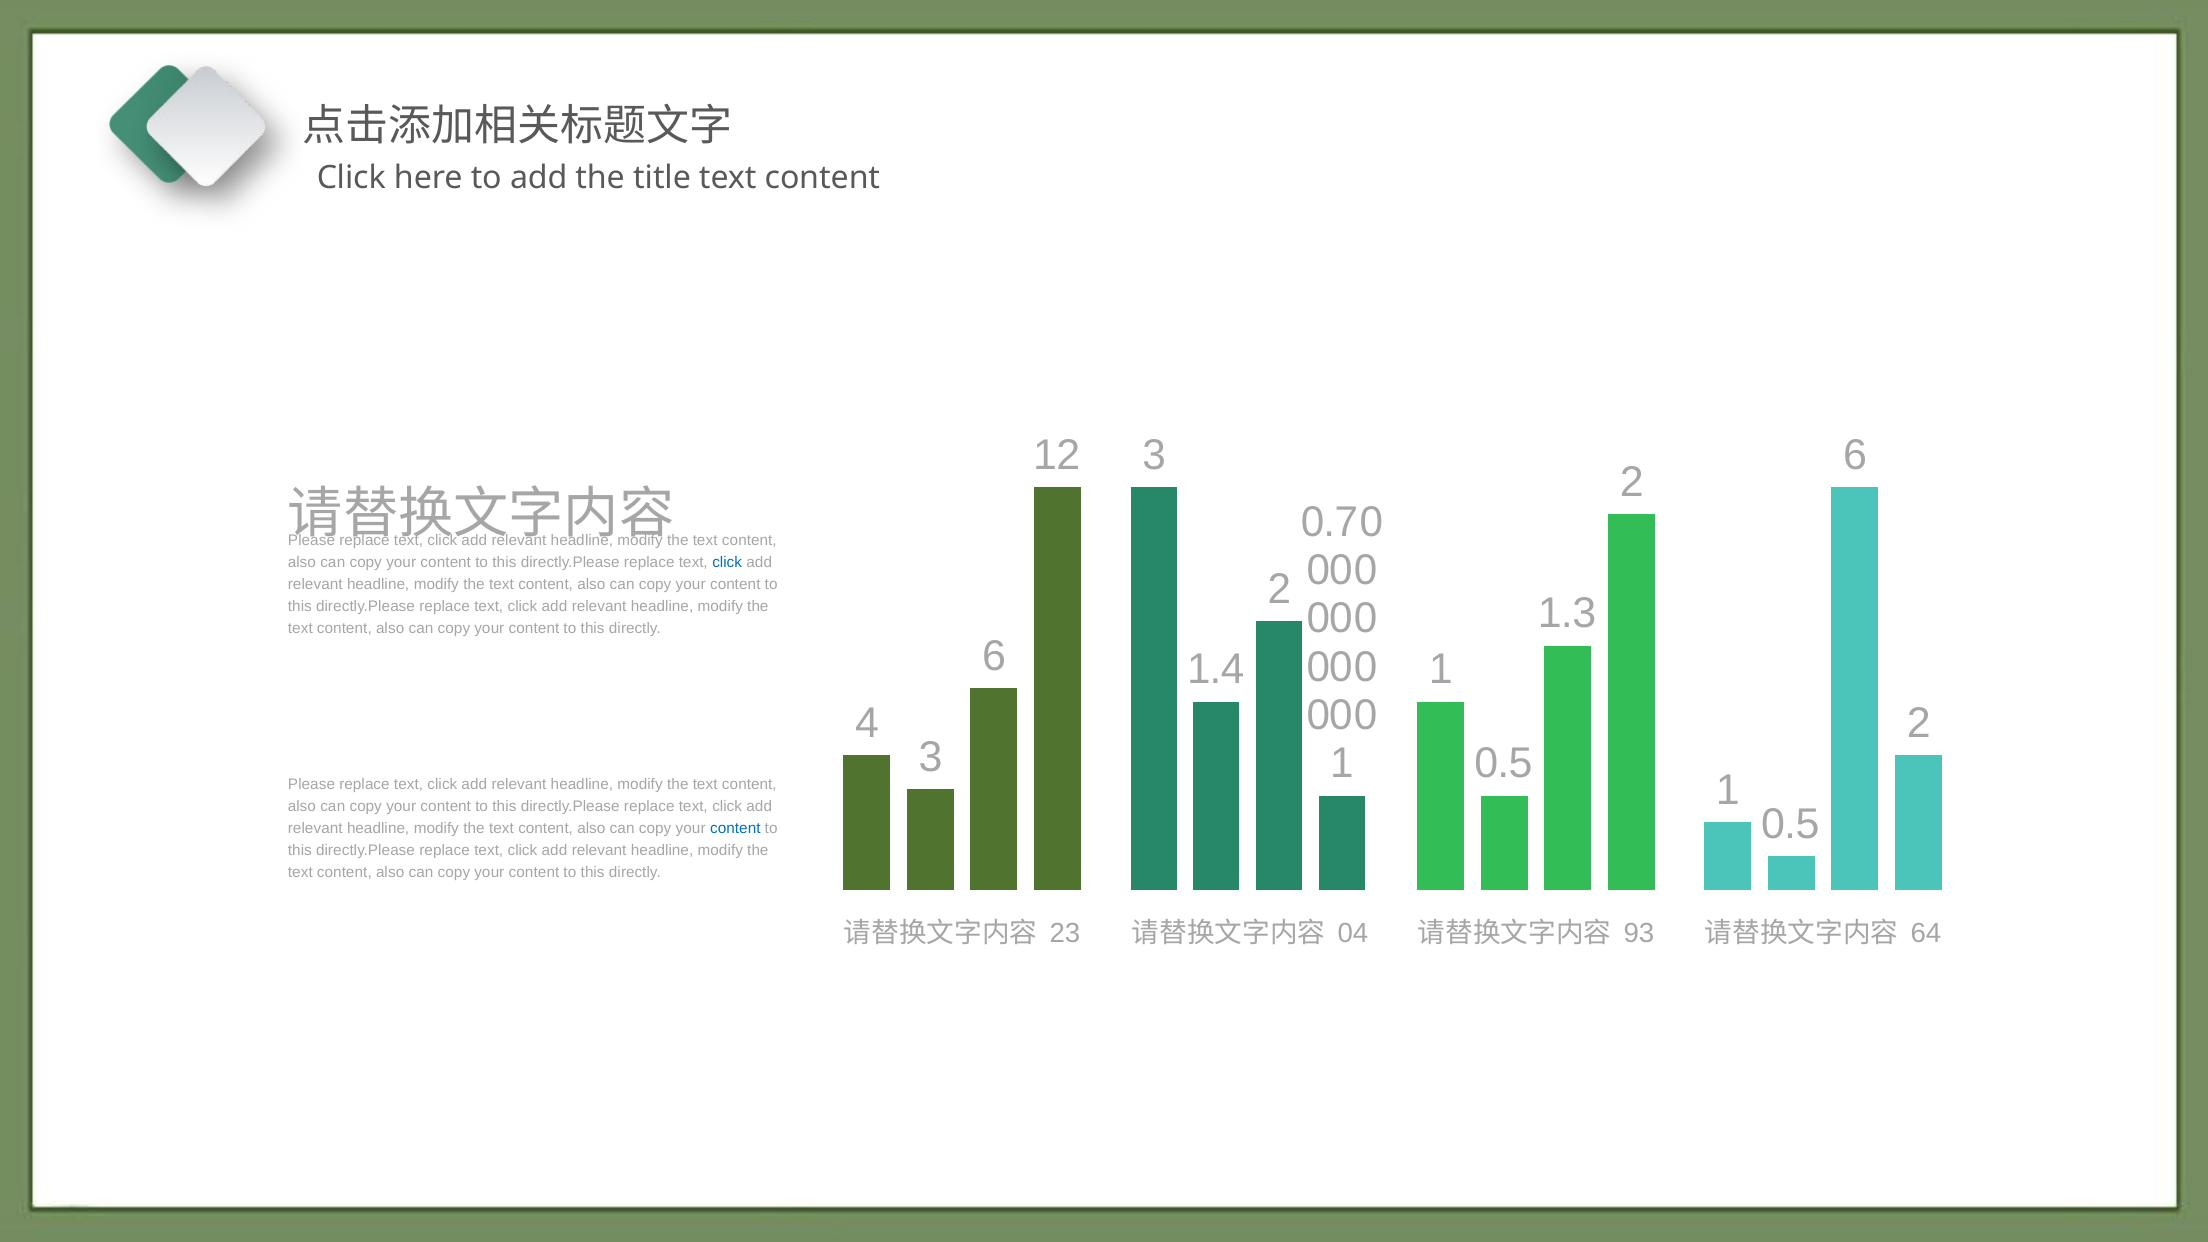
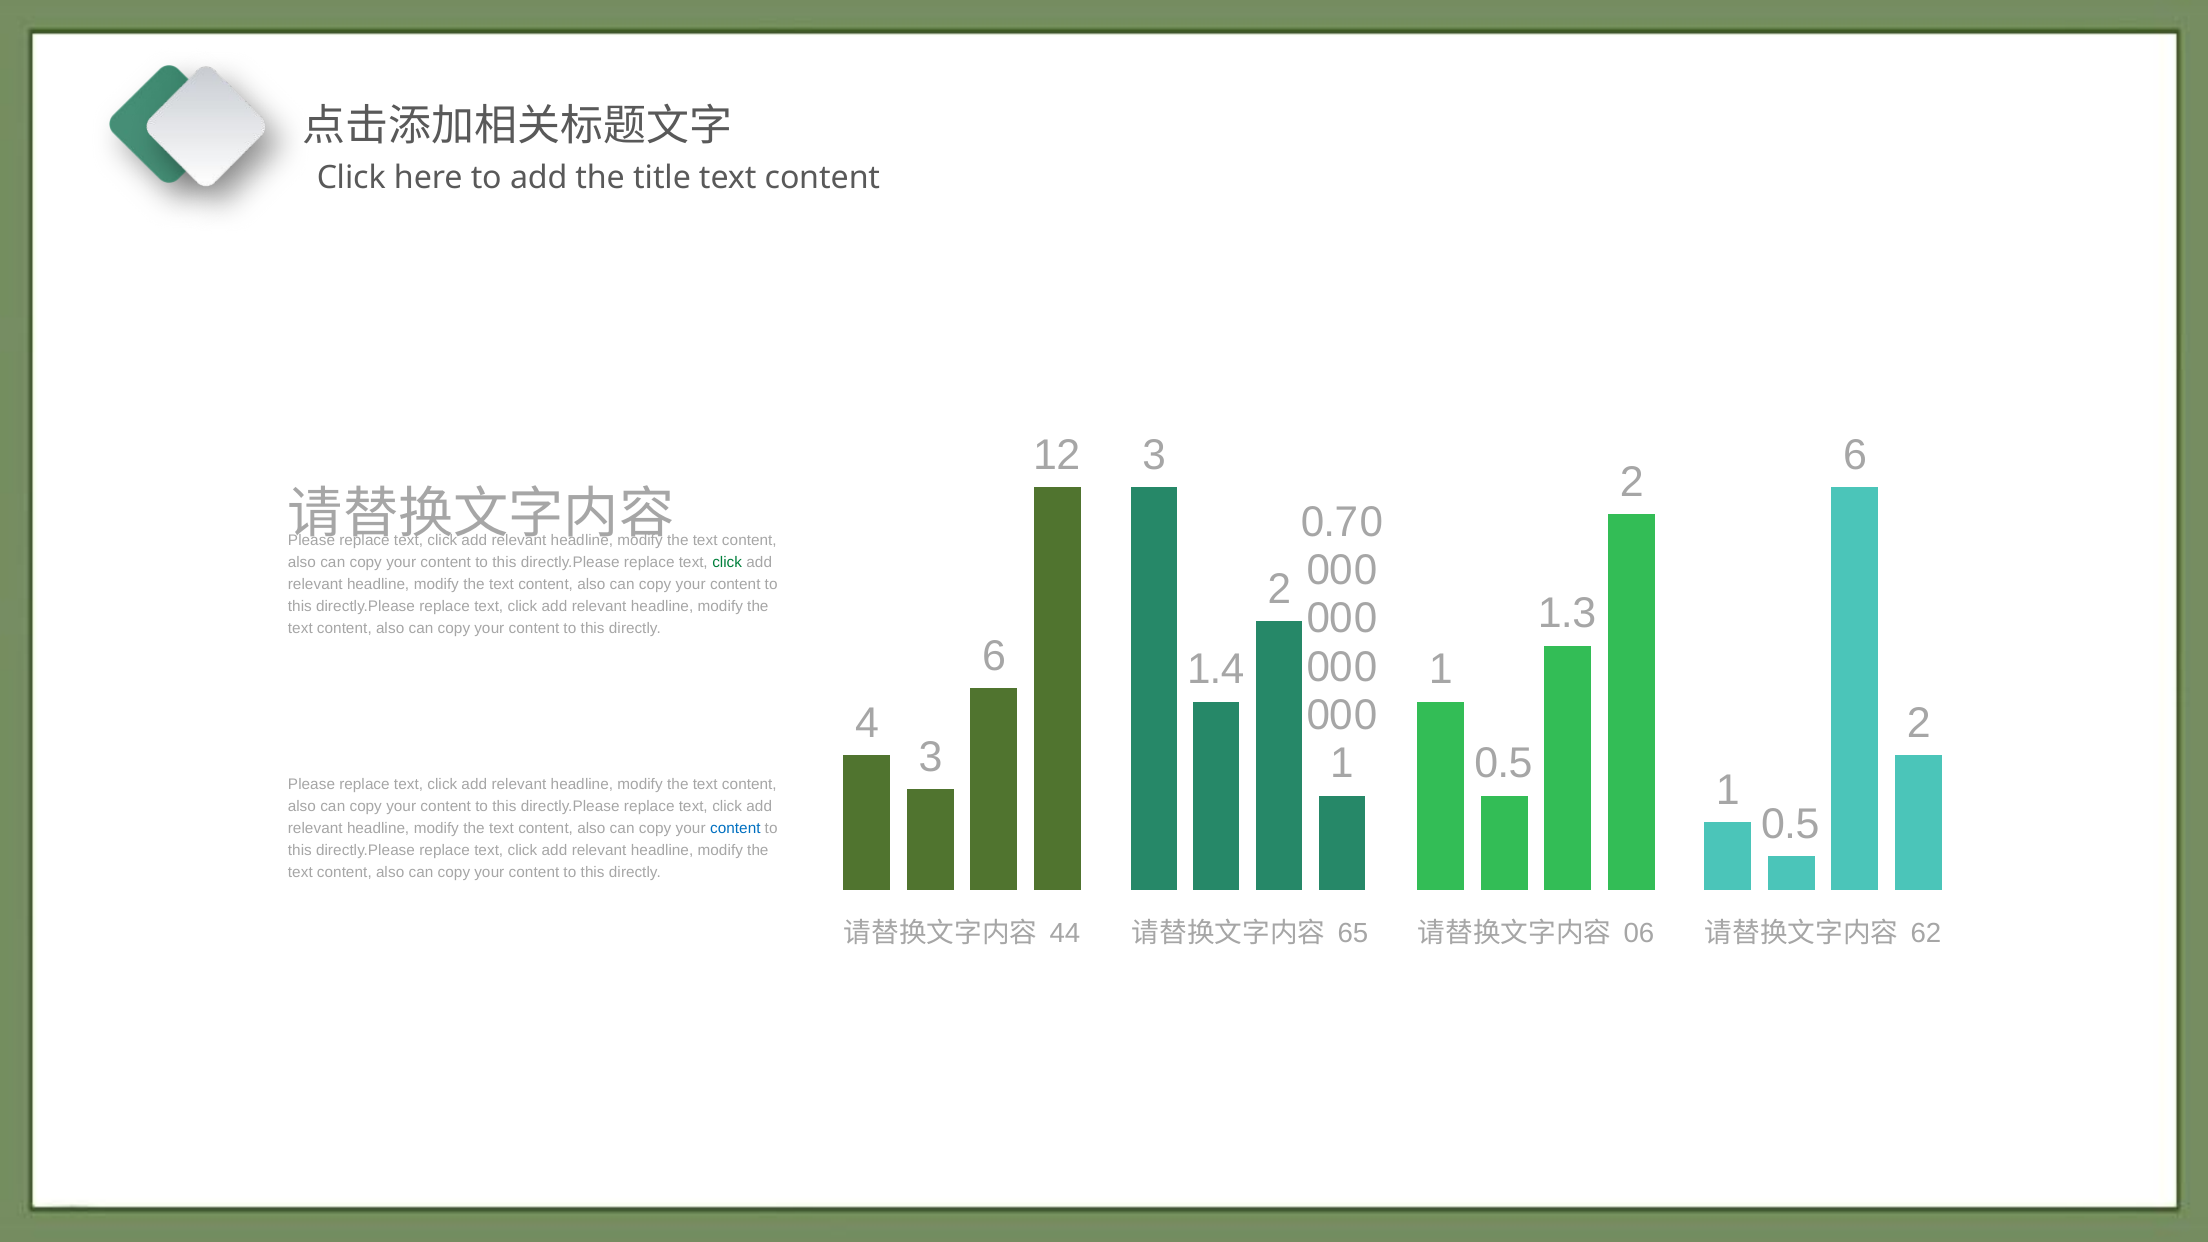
click at (727, 563) colour: blue -> green
23: 23 -> 44
04: 04 -> 65
93: 93 -> 06
64: 64 -> 62
